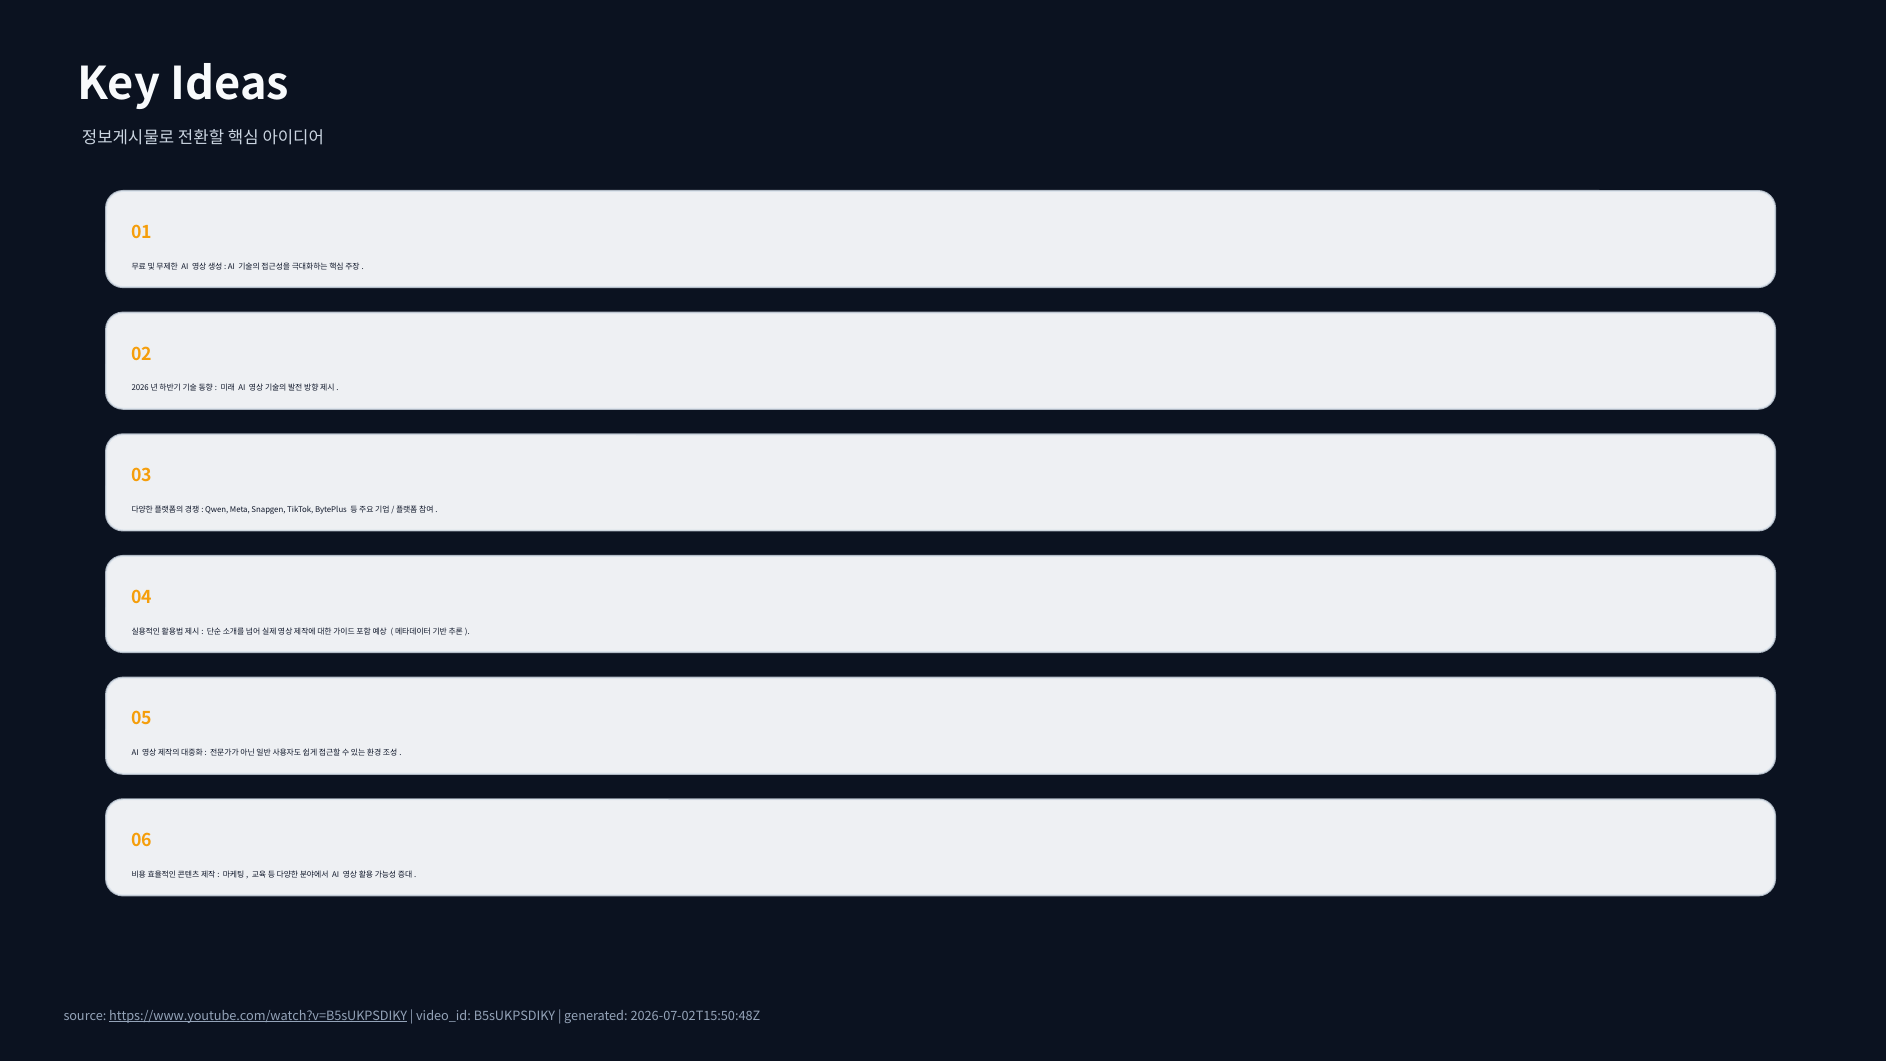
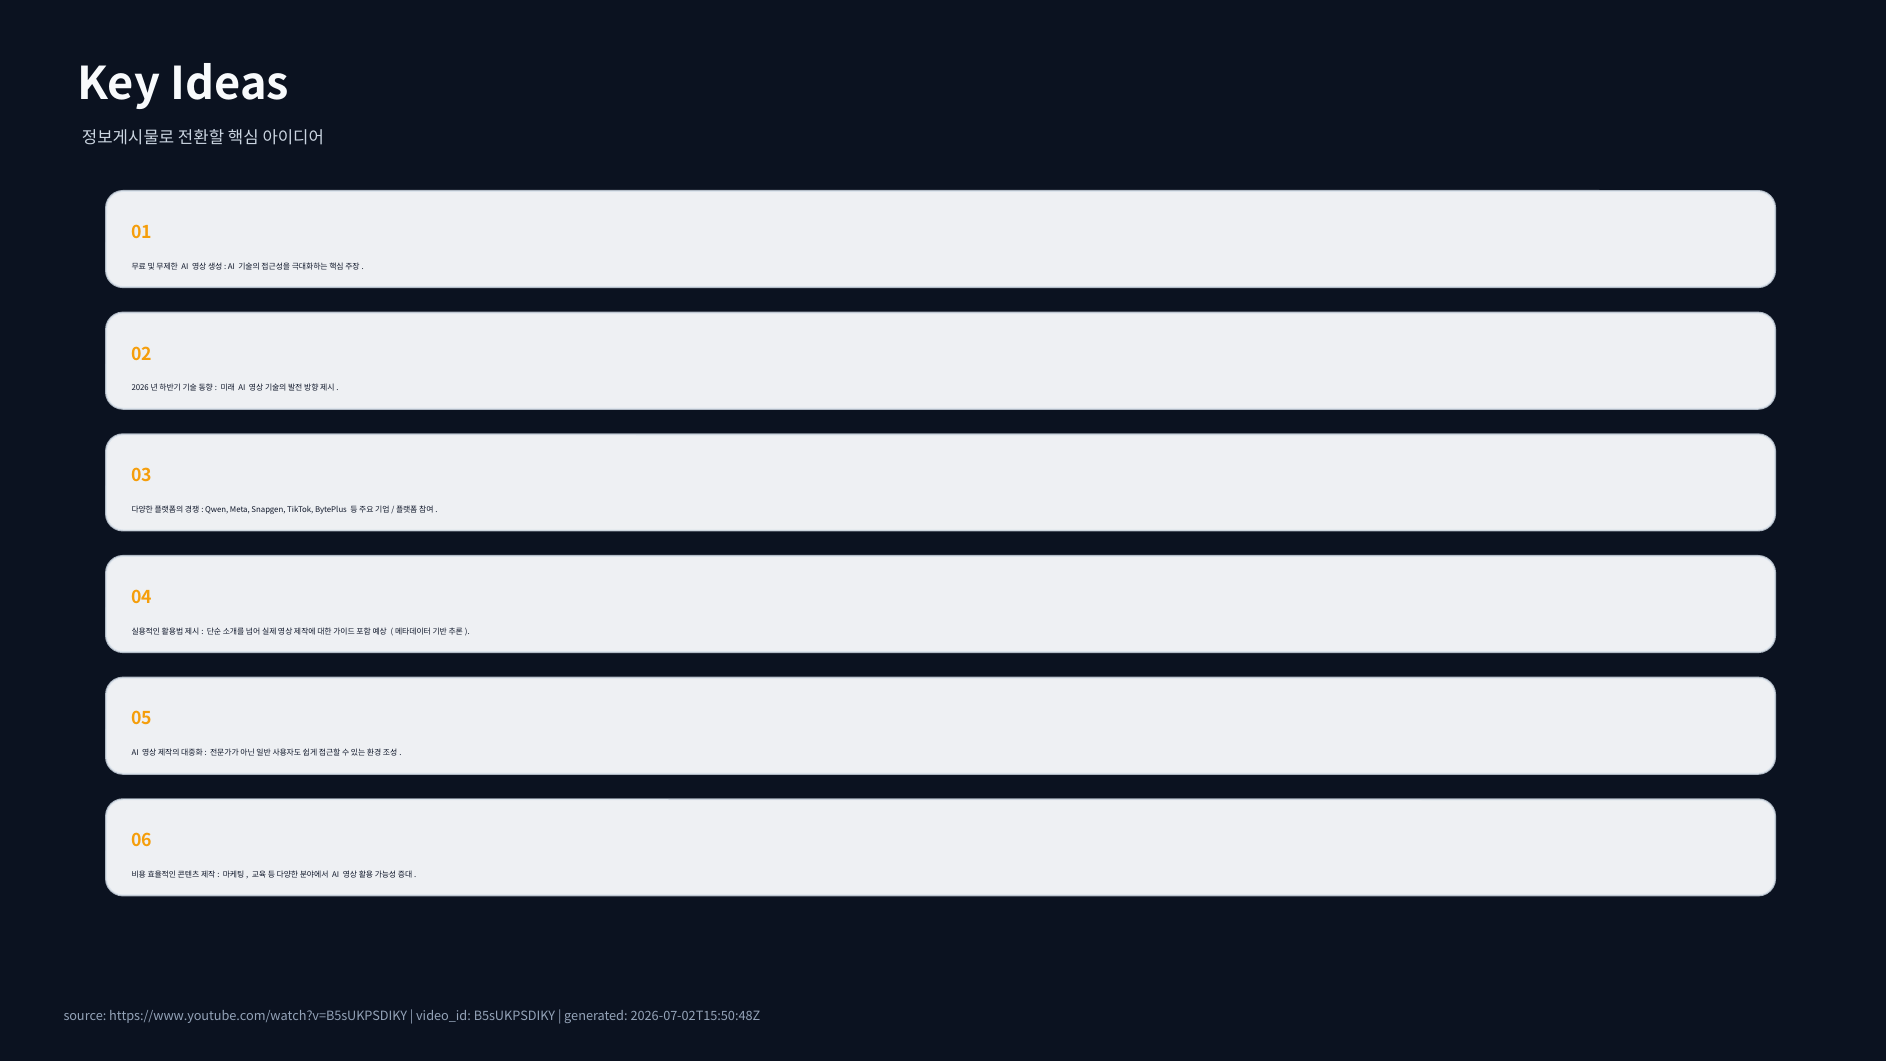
https://www.youtube.com/watch?v=B5sUKPSDIKY underline: present -> none
